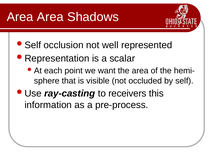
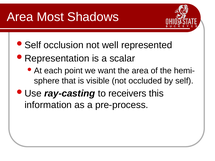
Area Area: Area -> Most
